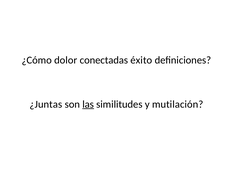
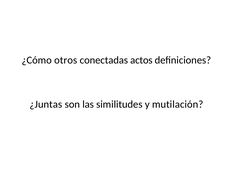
dolor: dolor -> otros
éxito: éxito -> actos
las underline: present -> none
